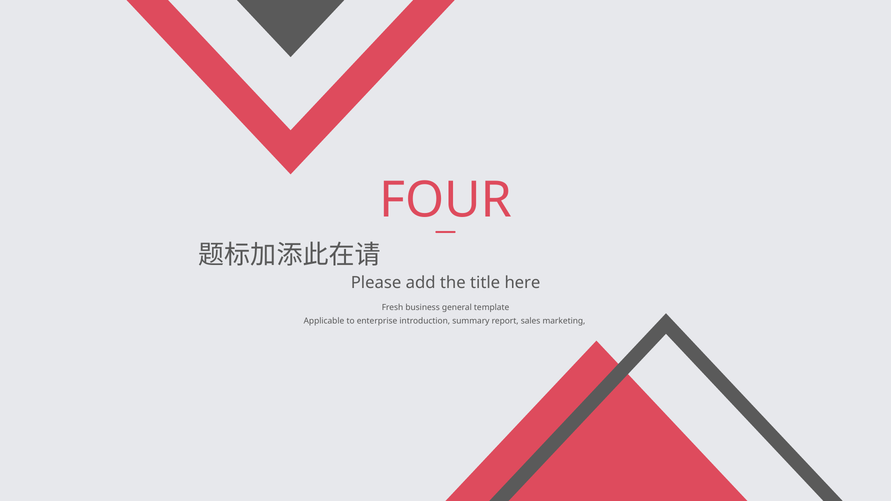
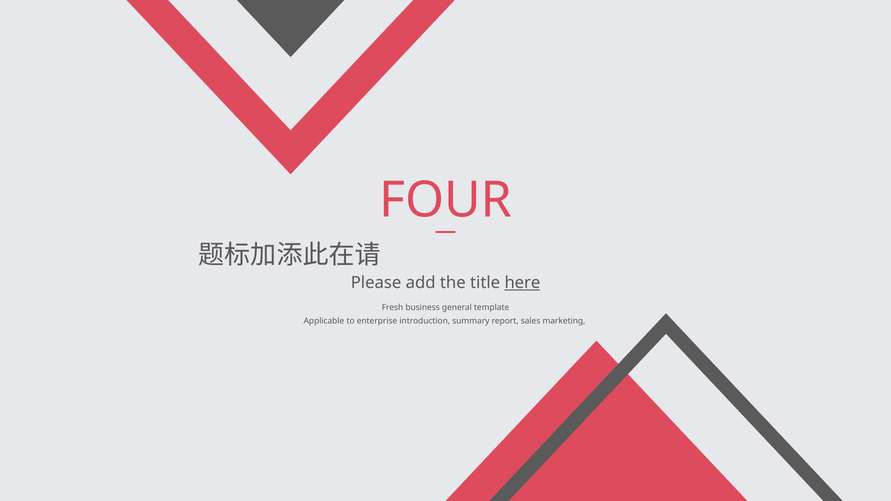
here underline: none -> present
